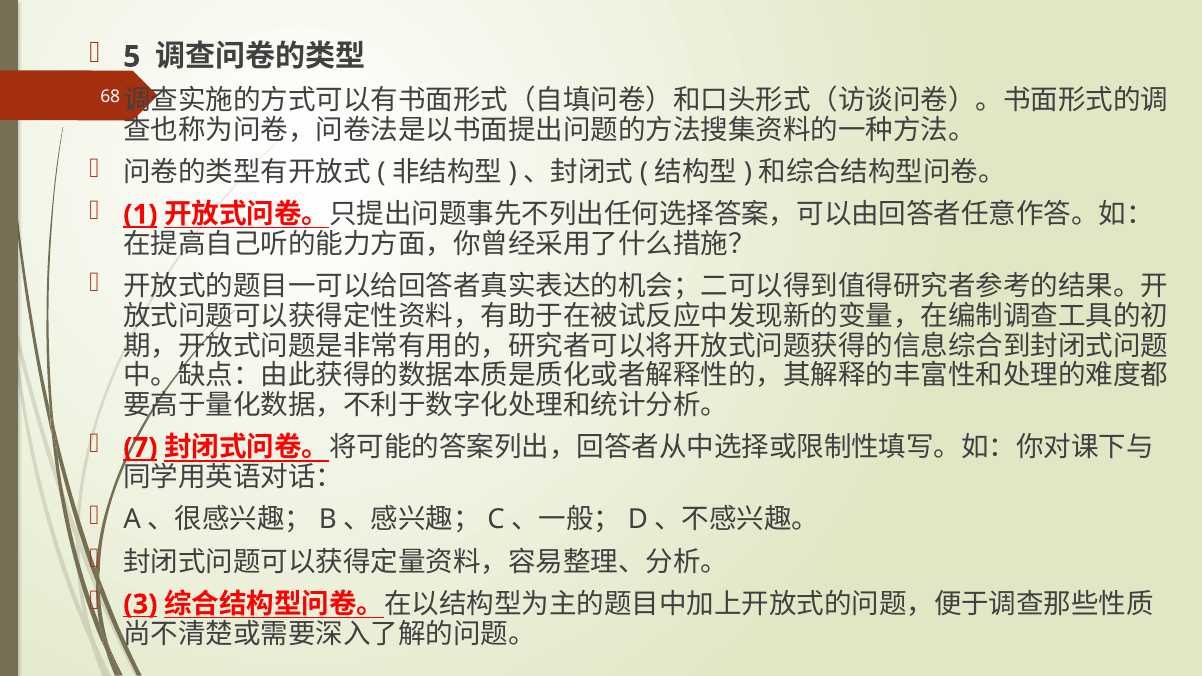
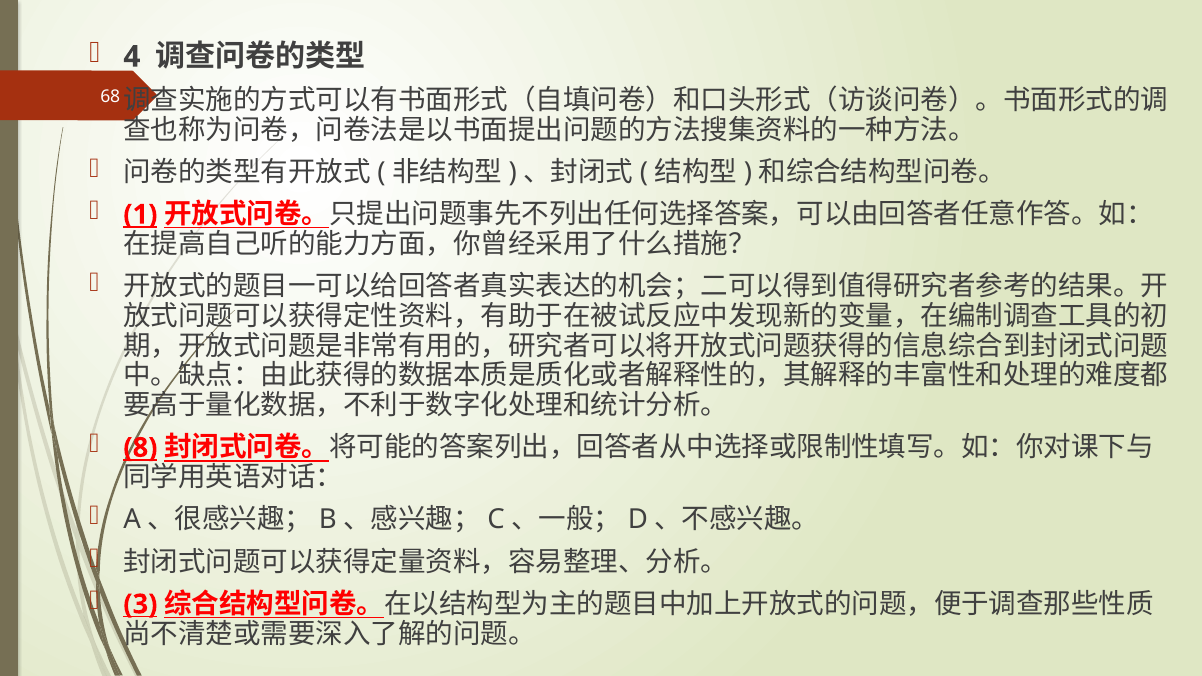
5: 5 -> 4
7: 7 -> 8
